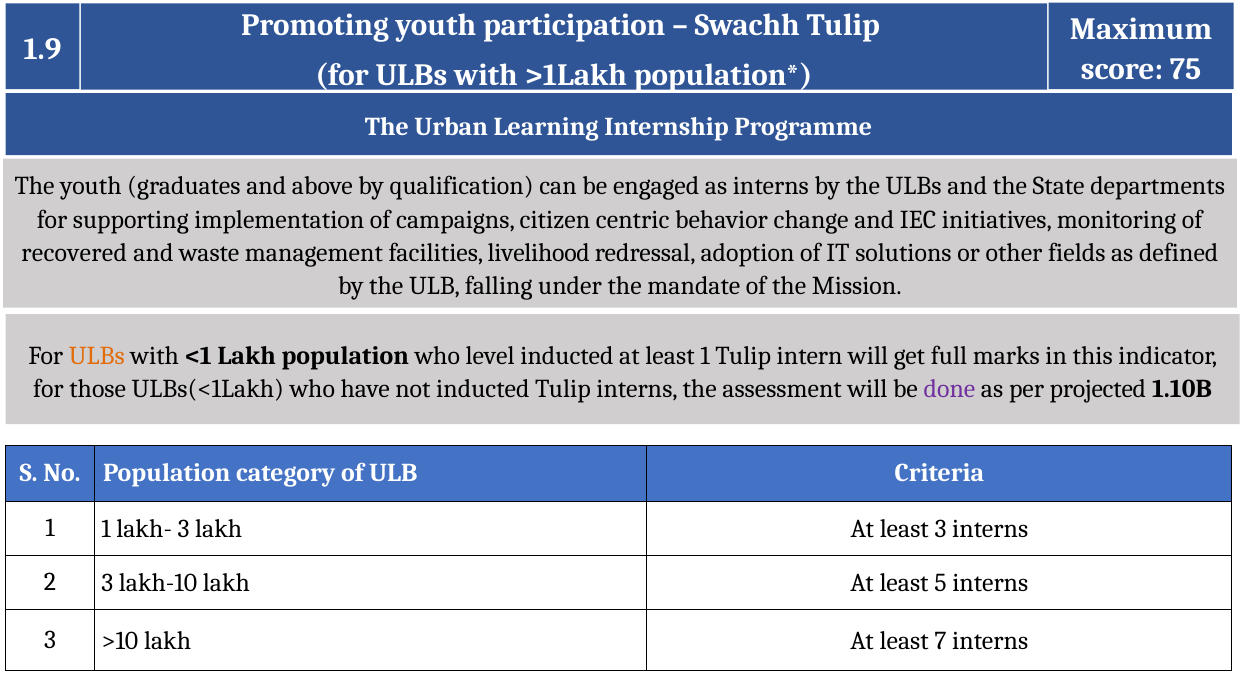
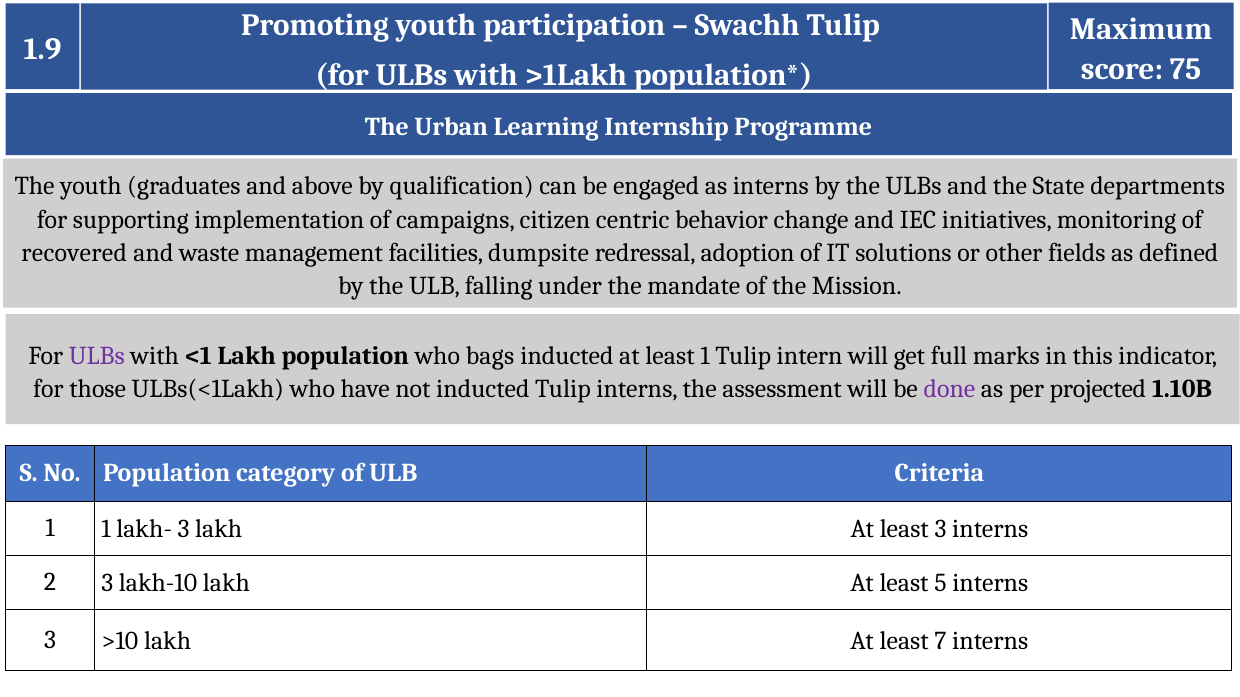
livelihood: livelihood -> dumpsite
ULBs at (97, 356) colour: orange -> purple
level: level -> bags
